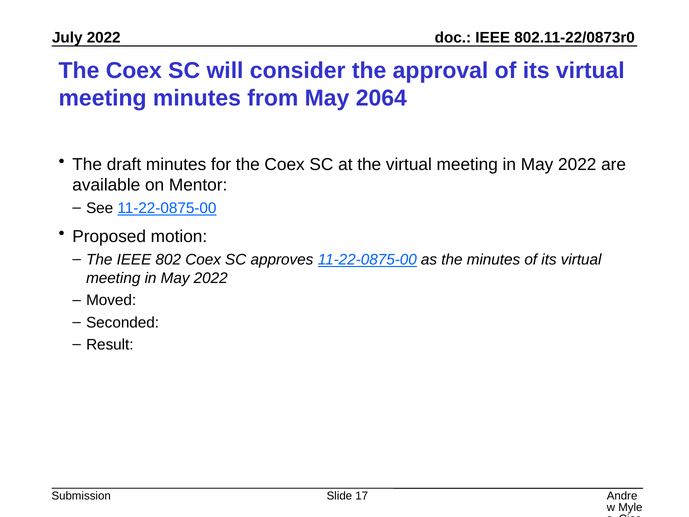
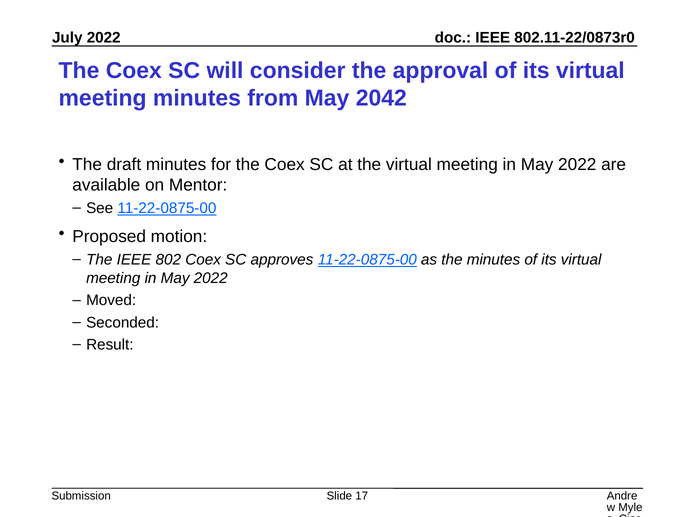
2064: 2064 -> 2042
